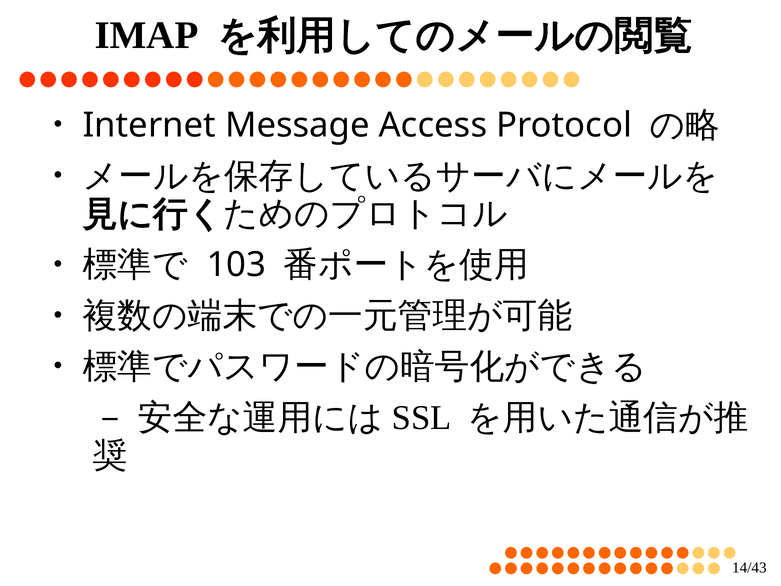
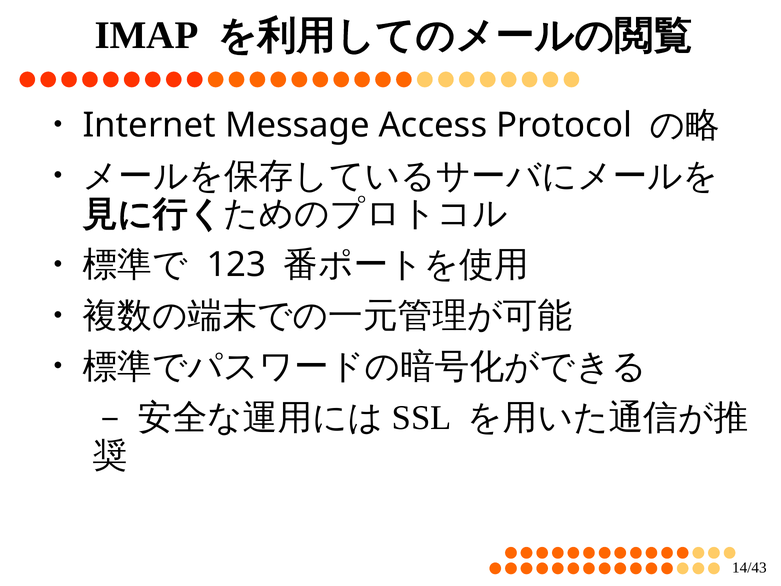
103: 103 -> 123
